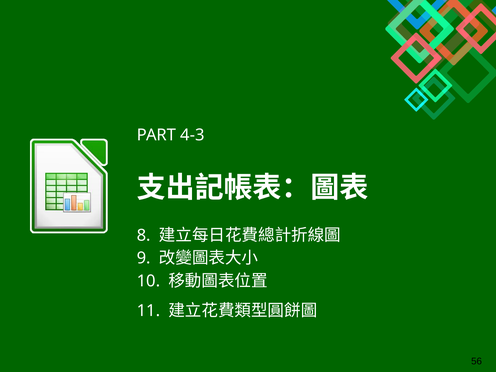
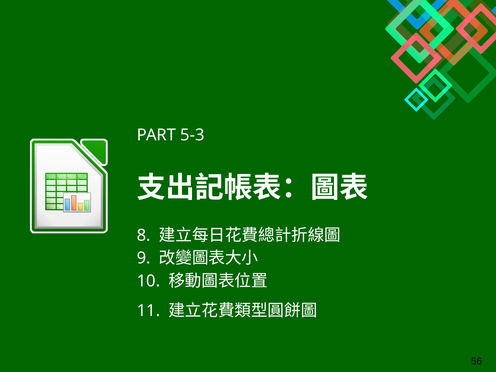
4-3: 4-3 -> 5-3
